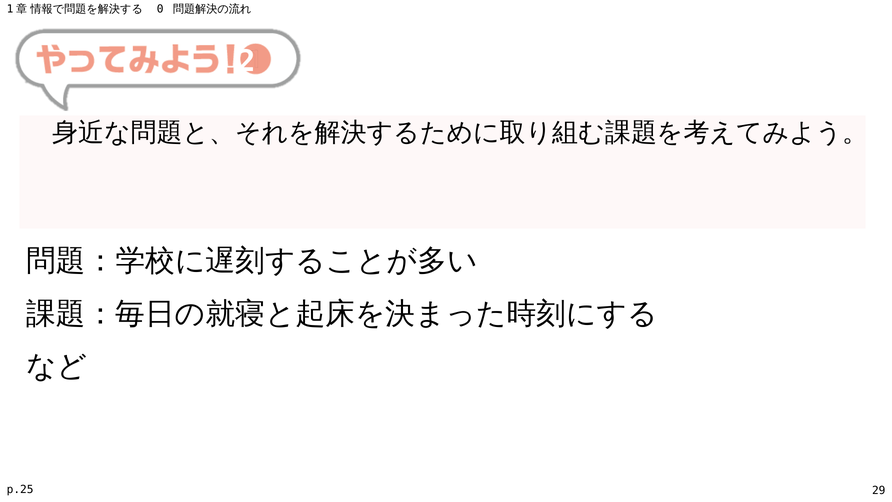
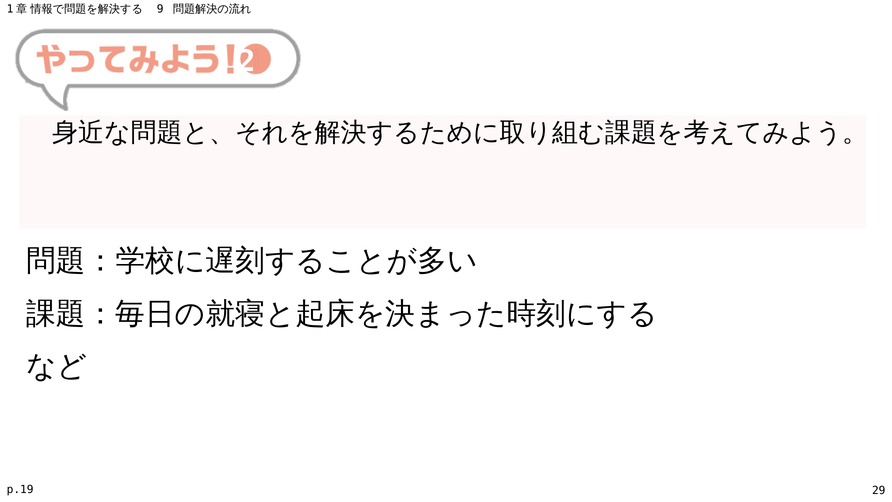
0: 0 -> 9
p.25: p.25 -> p.19
